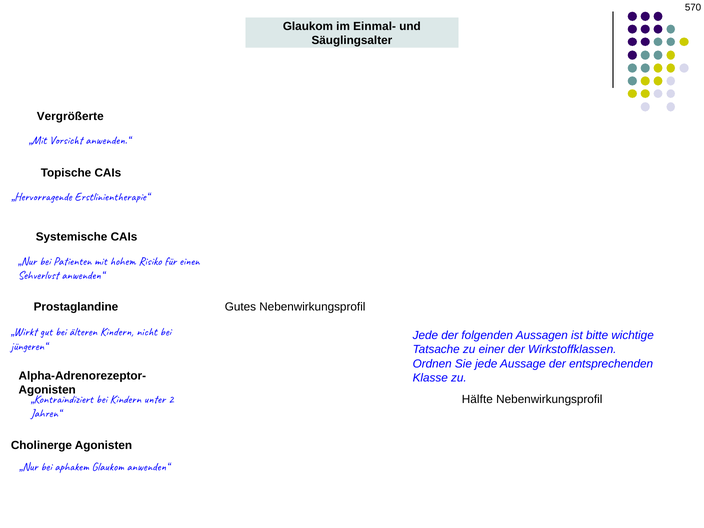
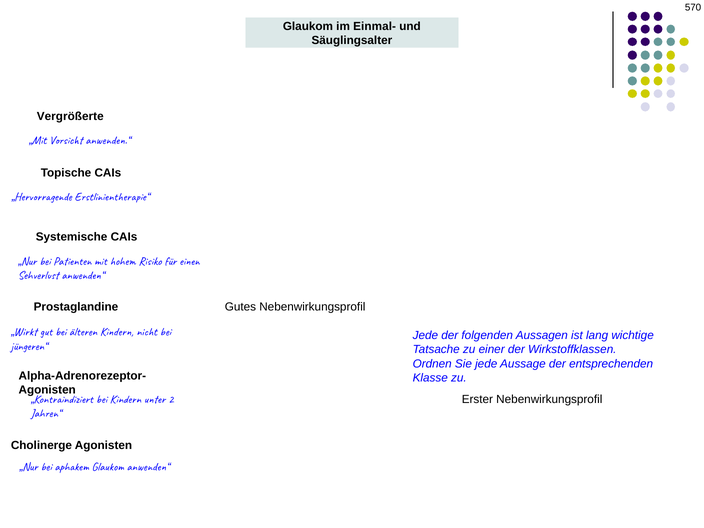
bitte: bitte -> lang
Hälfte: Hälfte -> Erster
